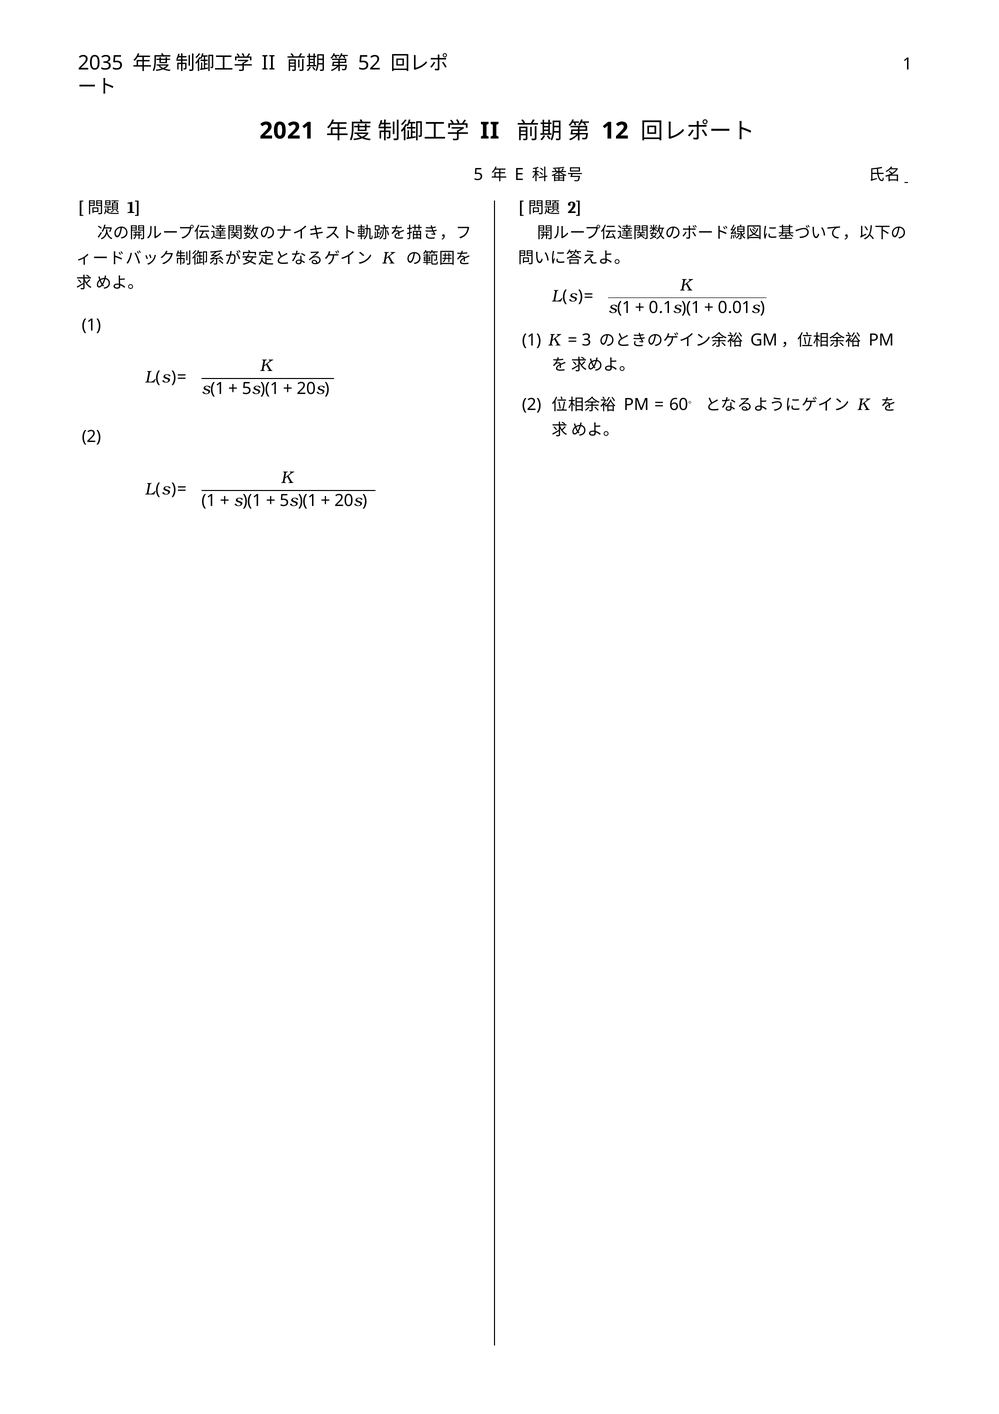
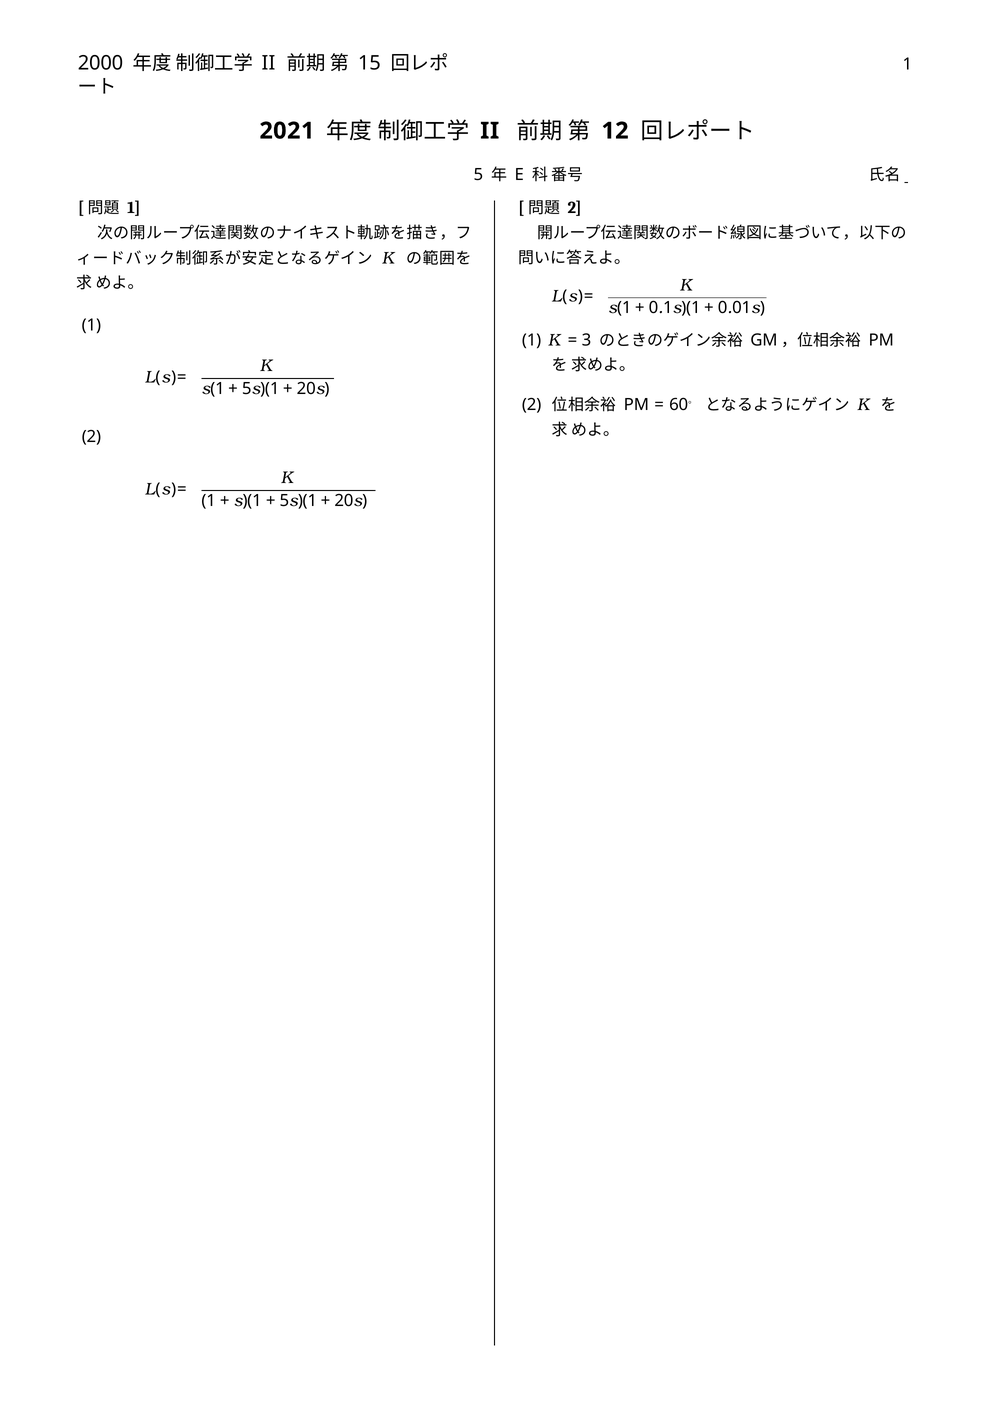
2035: 2035 -> 2000
52: 52 -> 15
